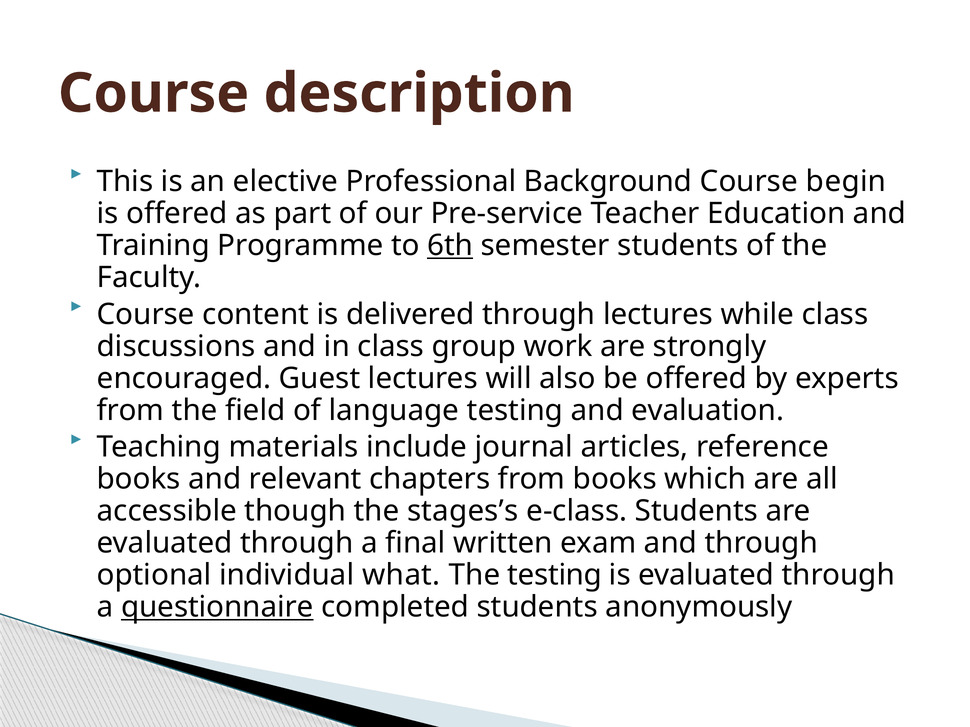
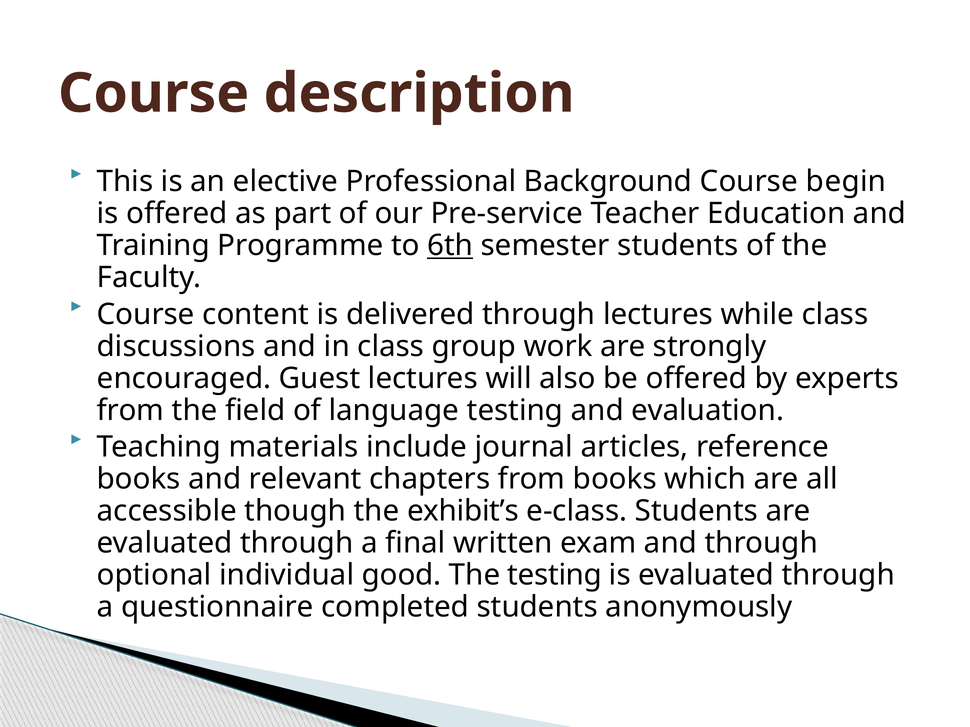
stages’s: stages’s -> exhibit’s
what: what -> good
questionnaire underline: present -> none
